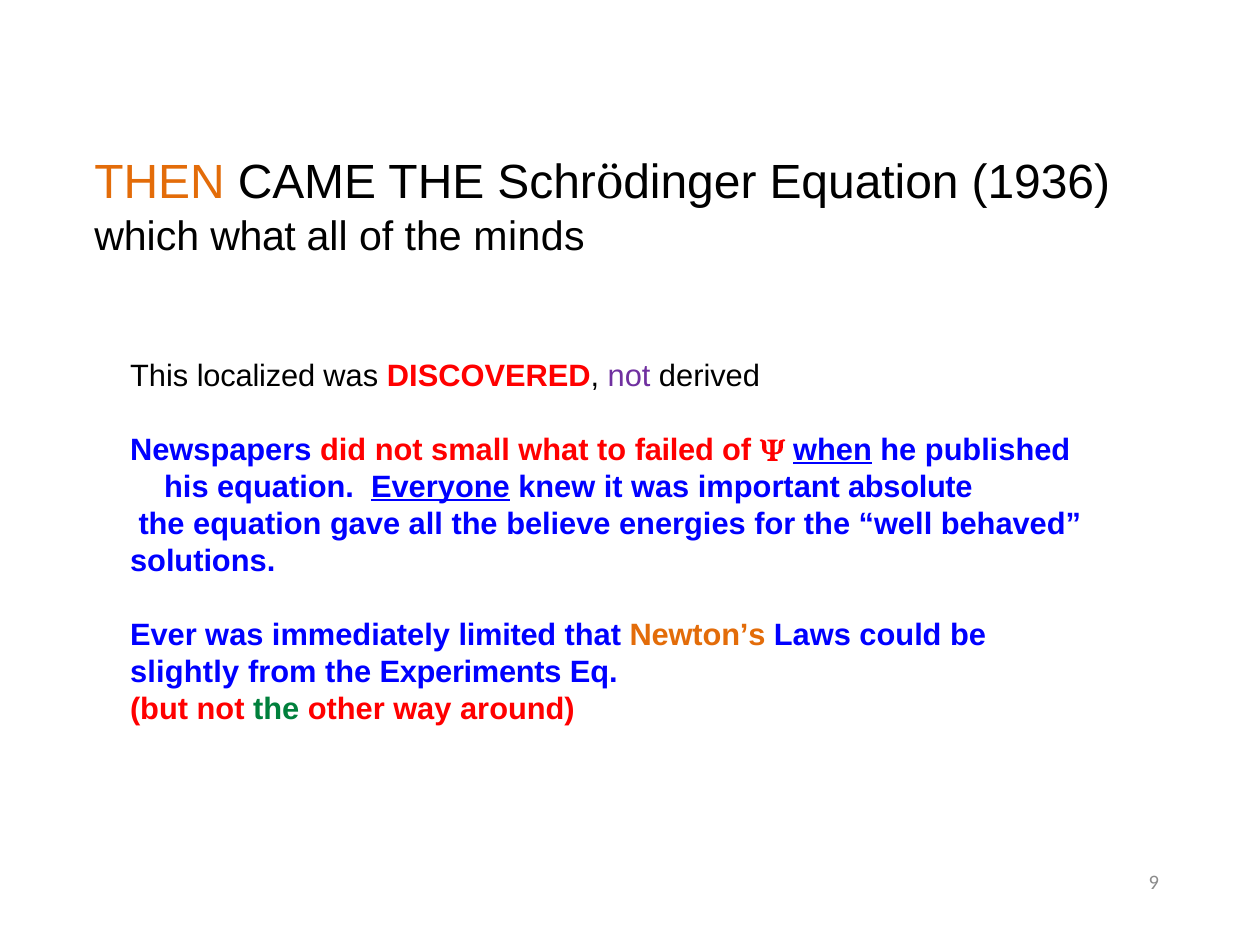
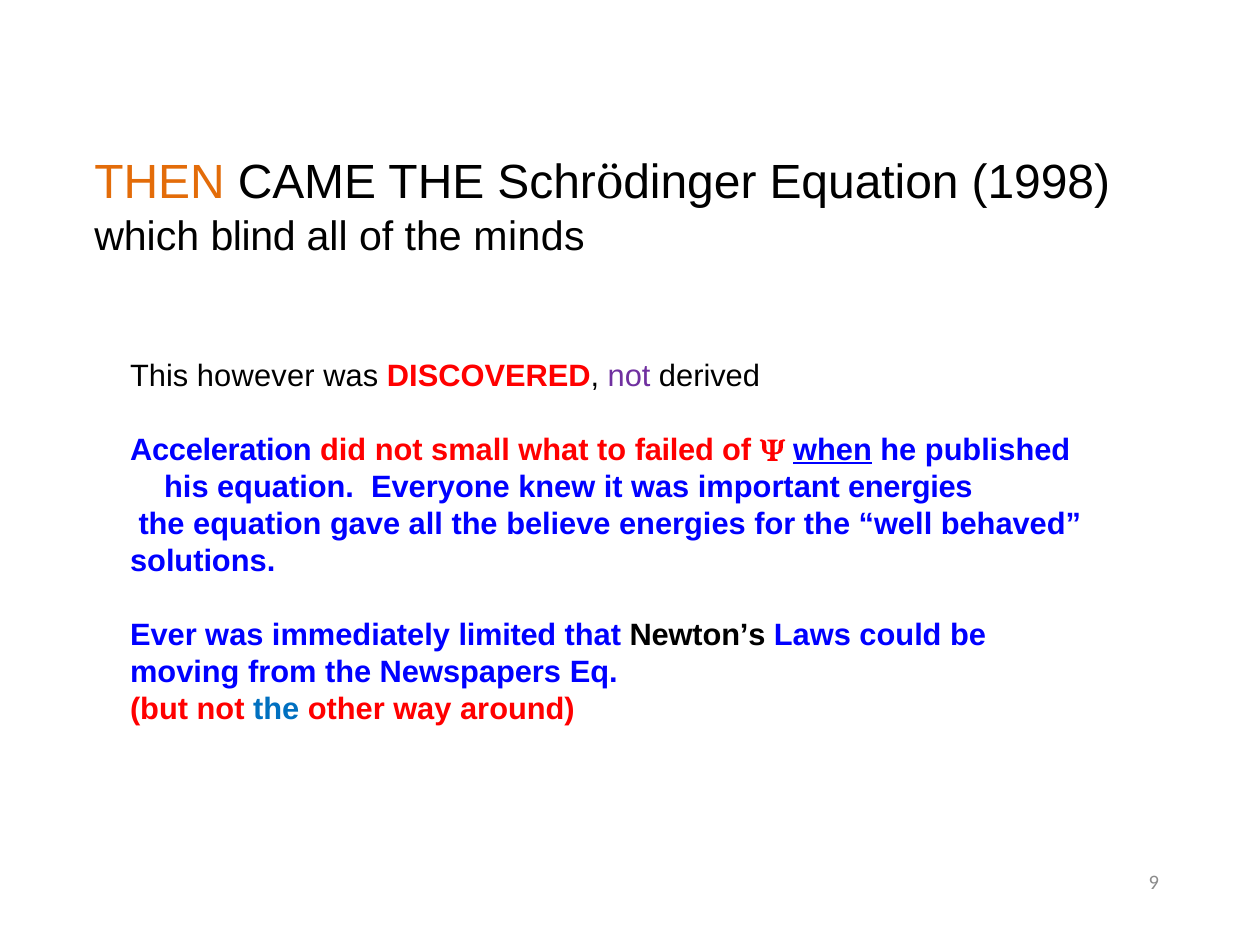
1936: 1936 -> 1998
which what: what -> blind
localized: localized -> however
Newspapers: Newspapers -> Acceleration
Everyone underline: present -> none
important absolute: absolute -> energies
Newton’s colour: orange -> black
slightly: slightly -> moving
Experiments: Experiments -> Newspapers
the at (276, 709) colour: green -> blue
